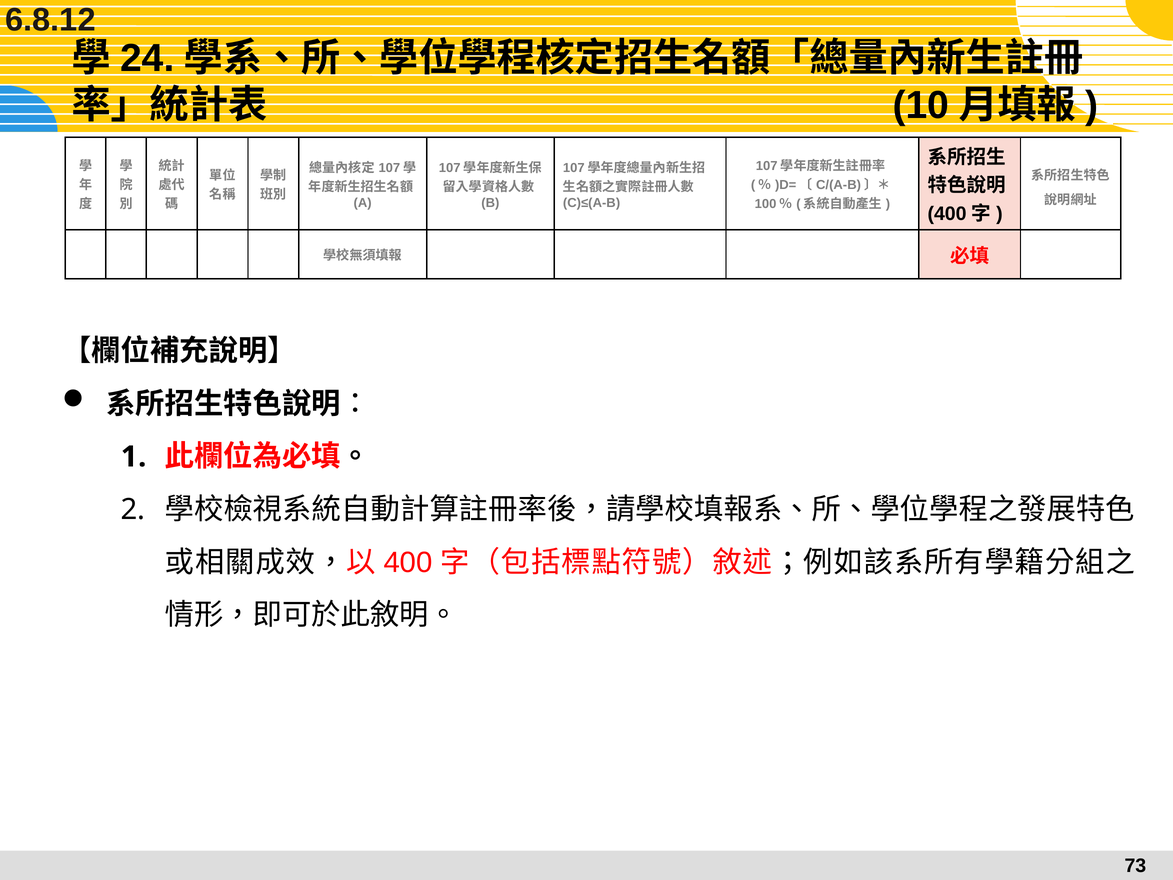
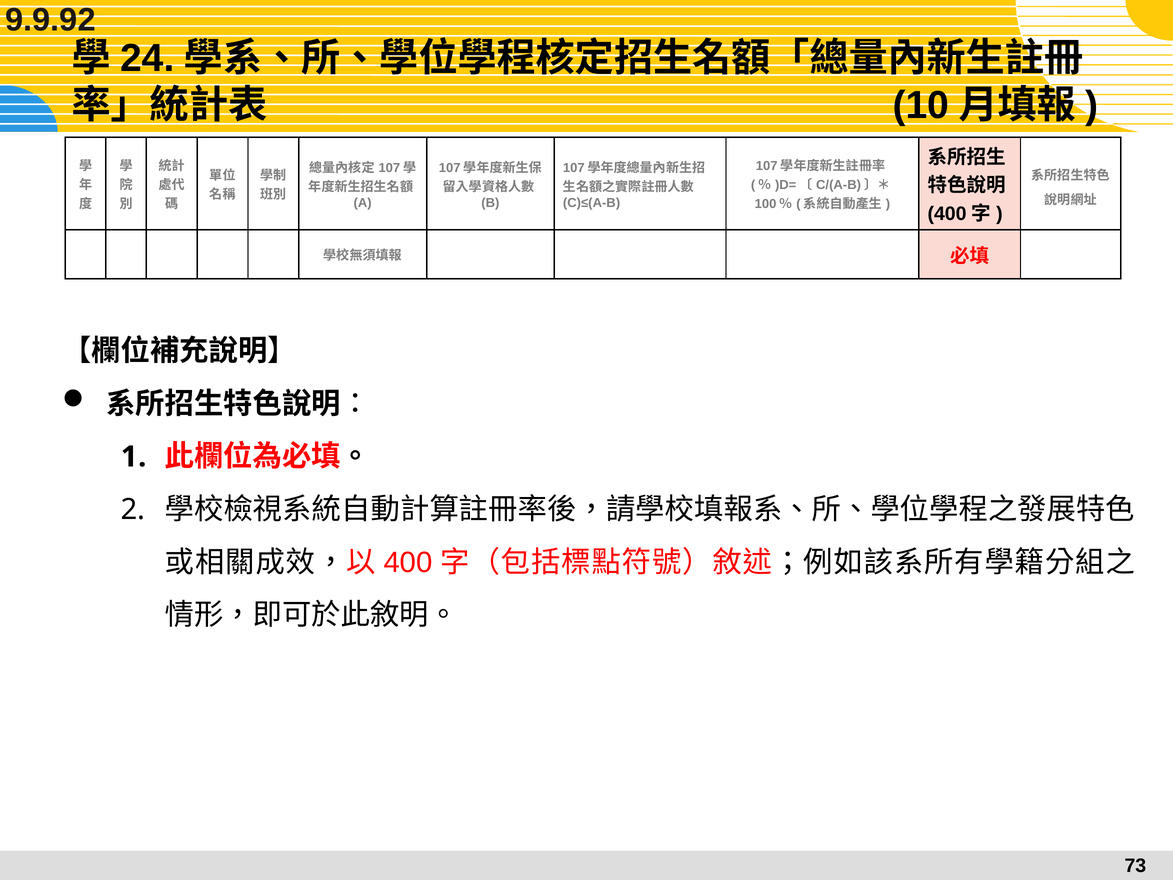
6.8.12: 6.8.12 -> 9.9.92
